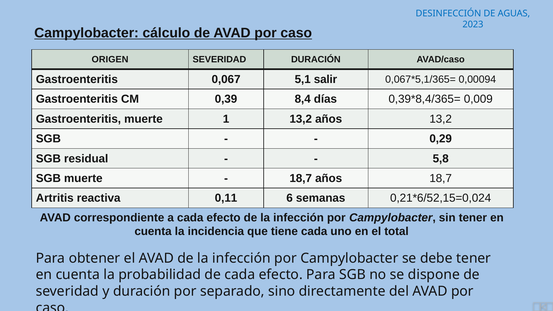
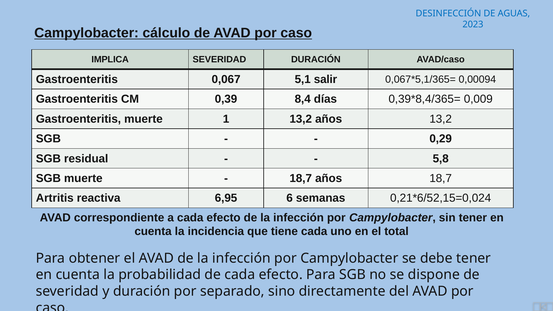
ORIGEN: ORIGEN -> IMPLICA
0,11: 0,11 -> 6,95
